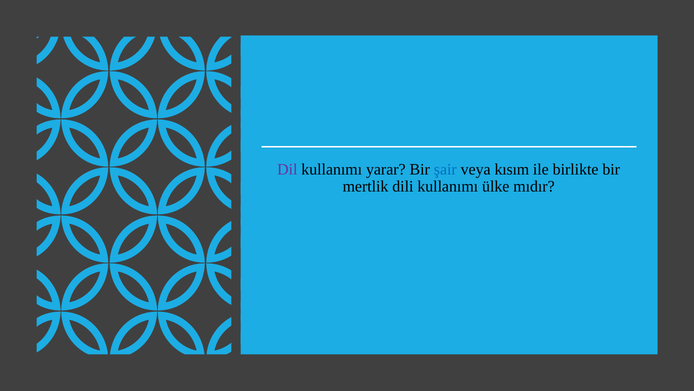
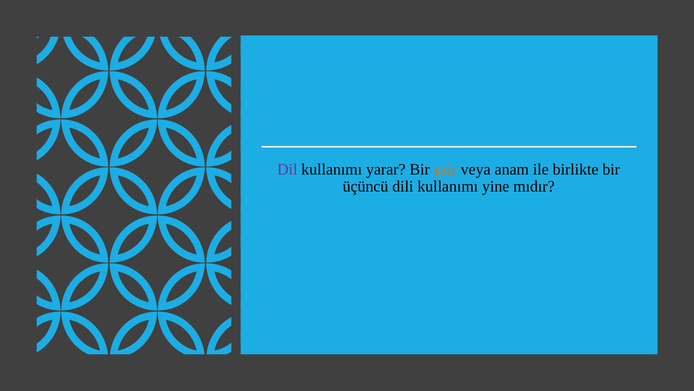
şair colour: blue -> orange
kısım: kısım -> anam
mertlik: mertlik -> üçüncü
ülke: ülke -> yine
